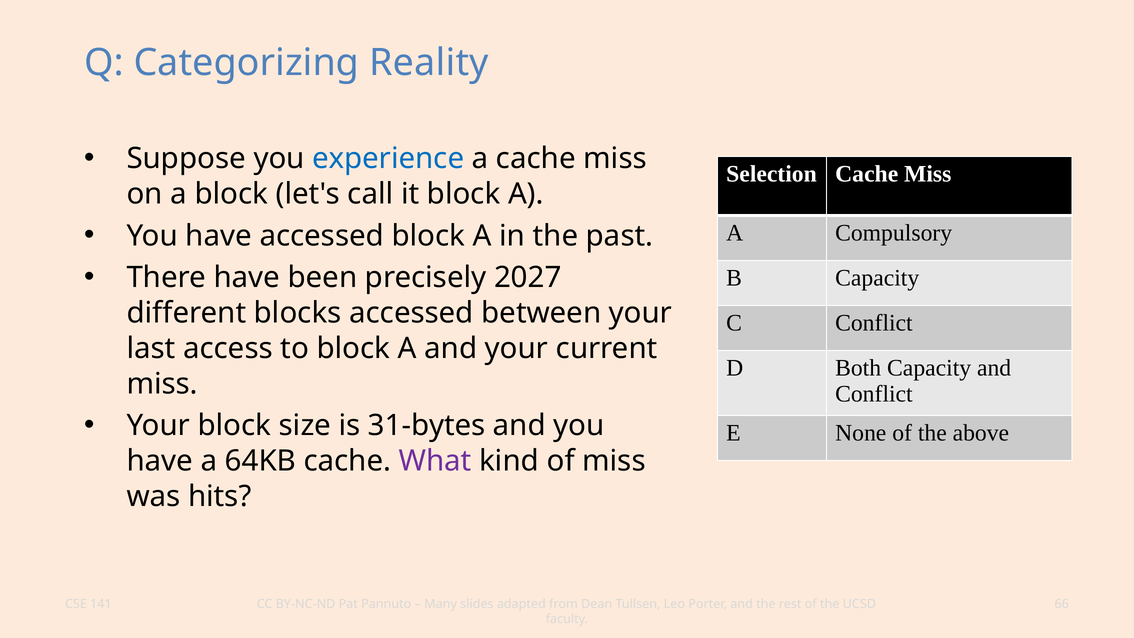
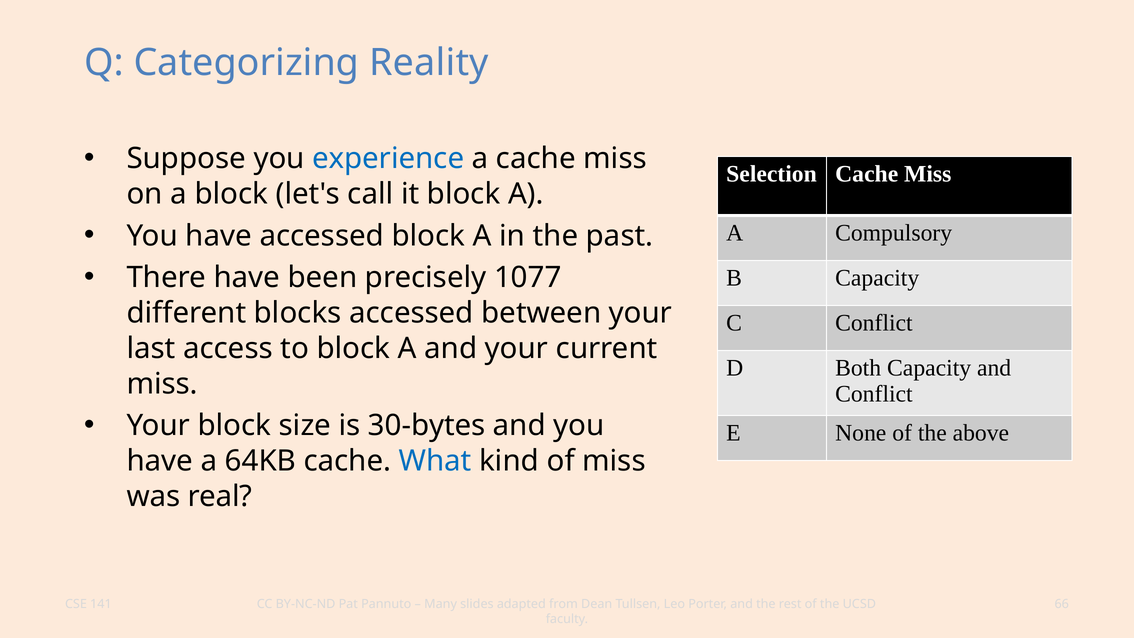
2027: 2027 -> 1077
31-bytes: 31-bytes -> 30-bytes
What colour: purple -> blue
hits: hits -> real
